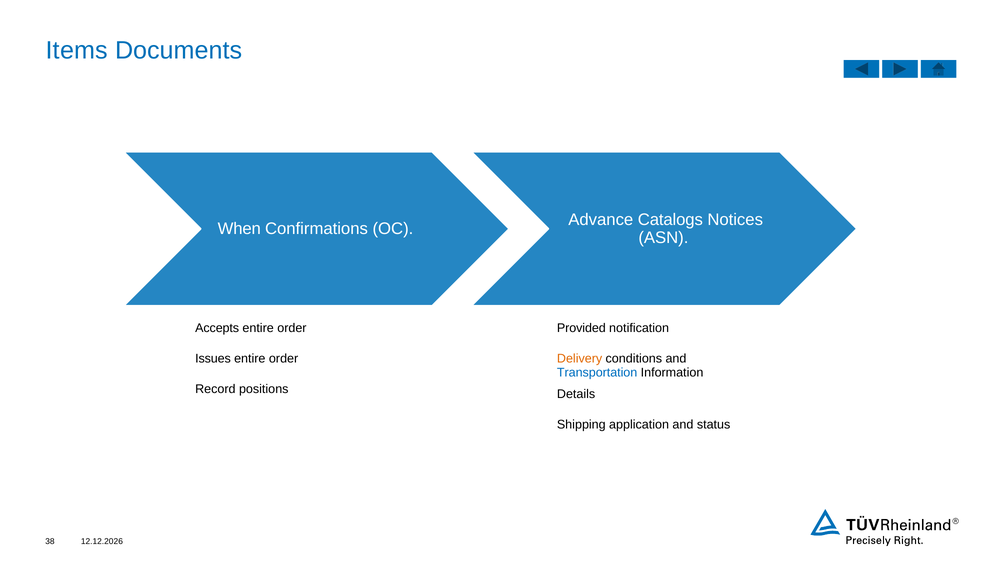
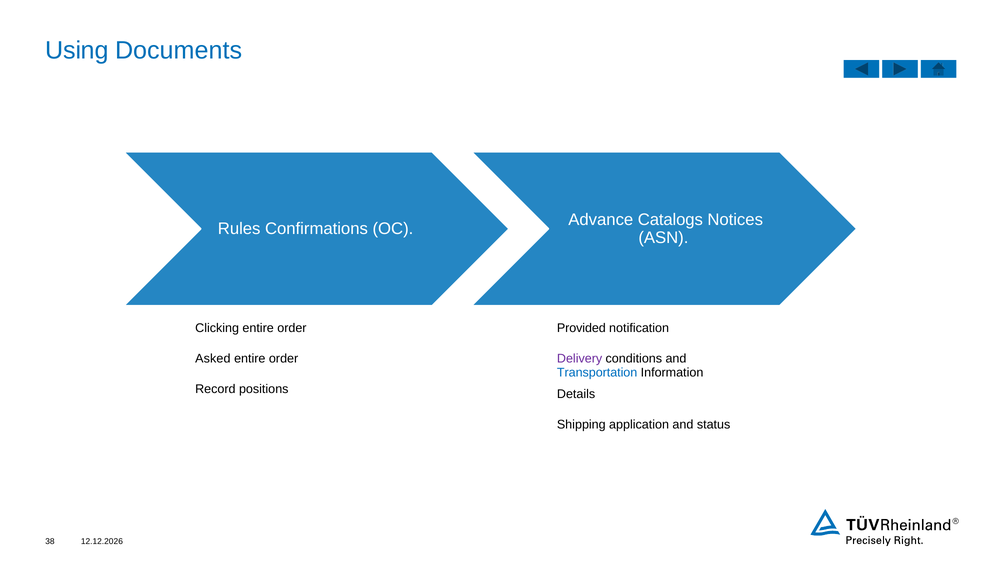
Items: Items -> Using
When: When -> Rules
Accepts: Accepts -> Clicking
Issues: Issues -> Asked
Delivery colour: orange -> purple
